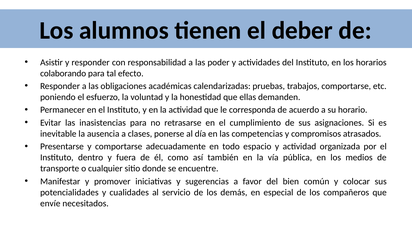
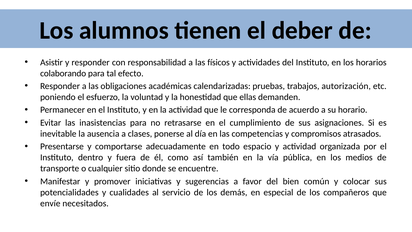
poder: poder -> físicos
trabajos comportarse: comportarse -> autorización
